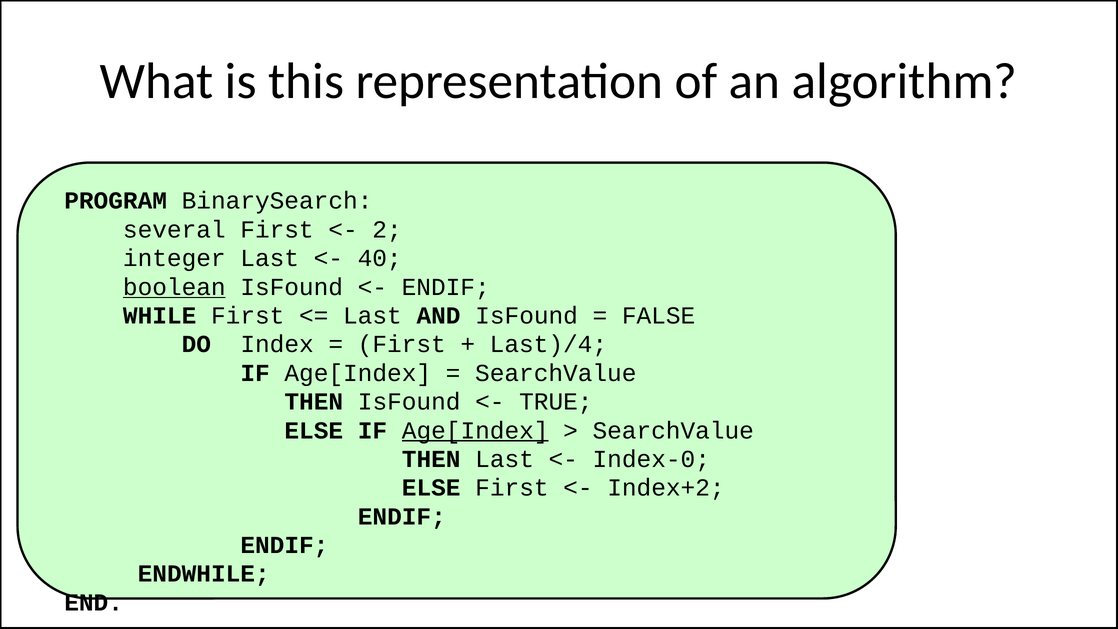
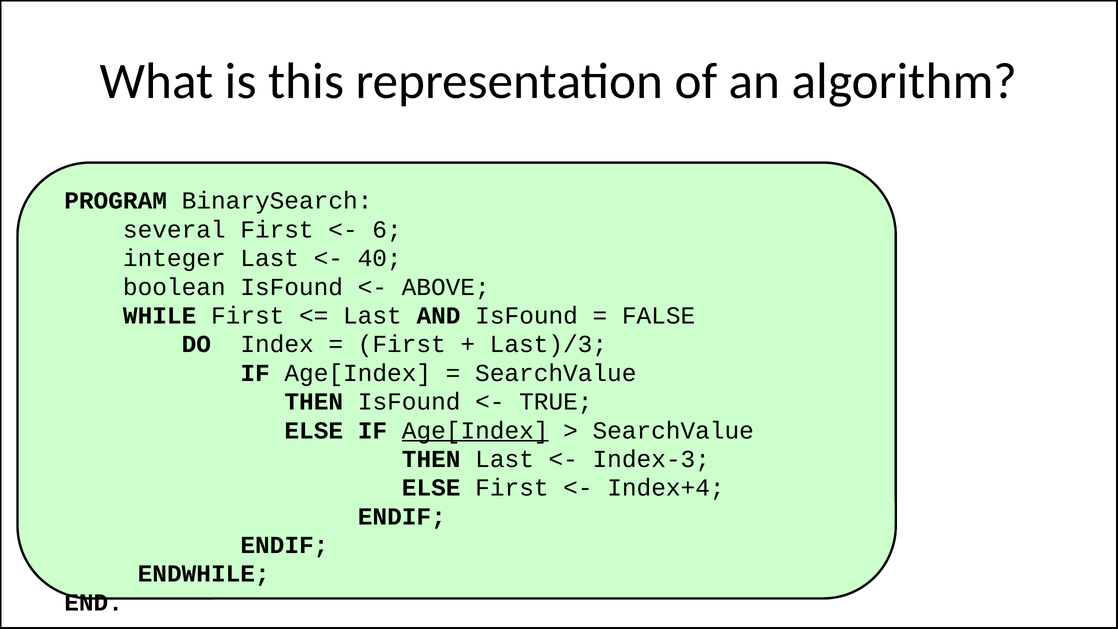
2: 2 -> 6
boolean underline: present -> none
ENDIF at (446, 287): ENDIF -> ABOVE
Last)/4: Last)/4 -> Last)/3
Index-0: Index-0 -> Index-3
Index+2: Index+2 -> Index+4
